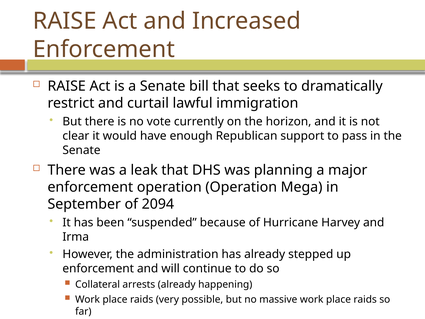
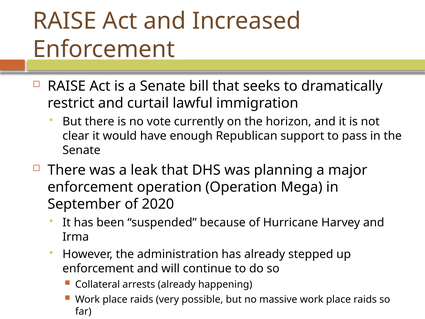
2094: 2094 -> 2020
